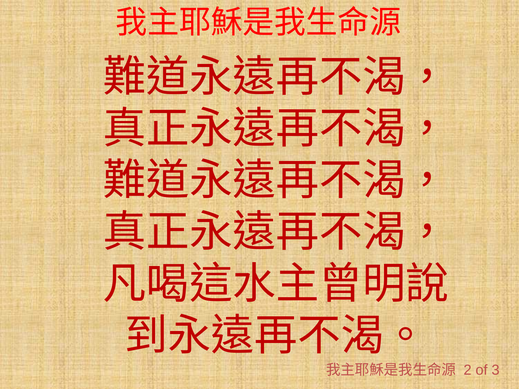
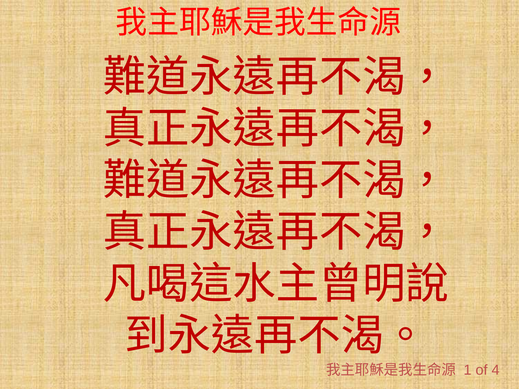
2: 2 -> 1
3: 3 -> 4
